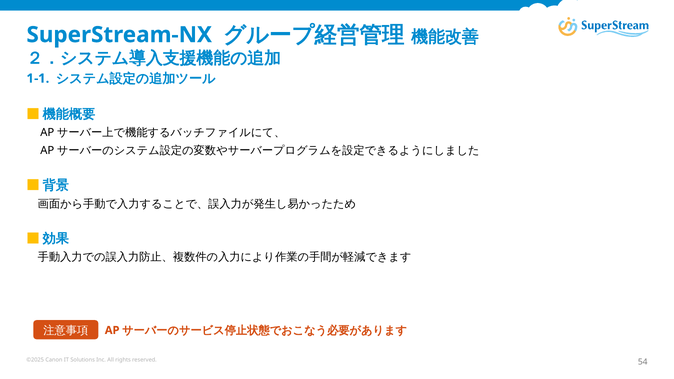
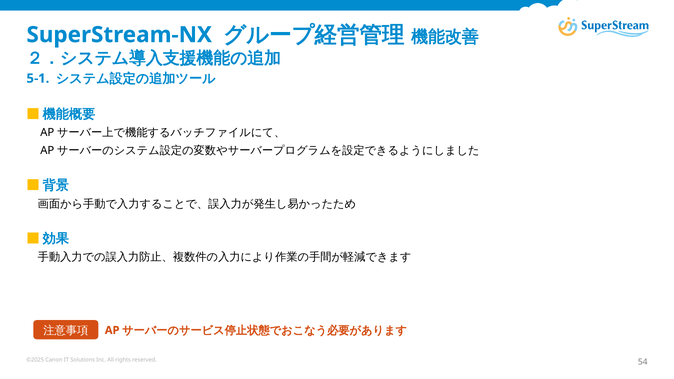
1-1: 1-1 -> 5-1
